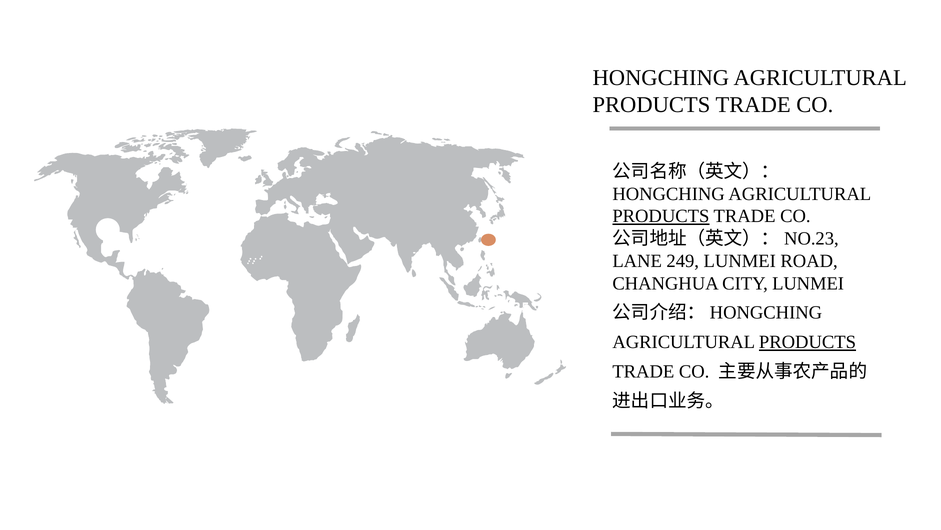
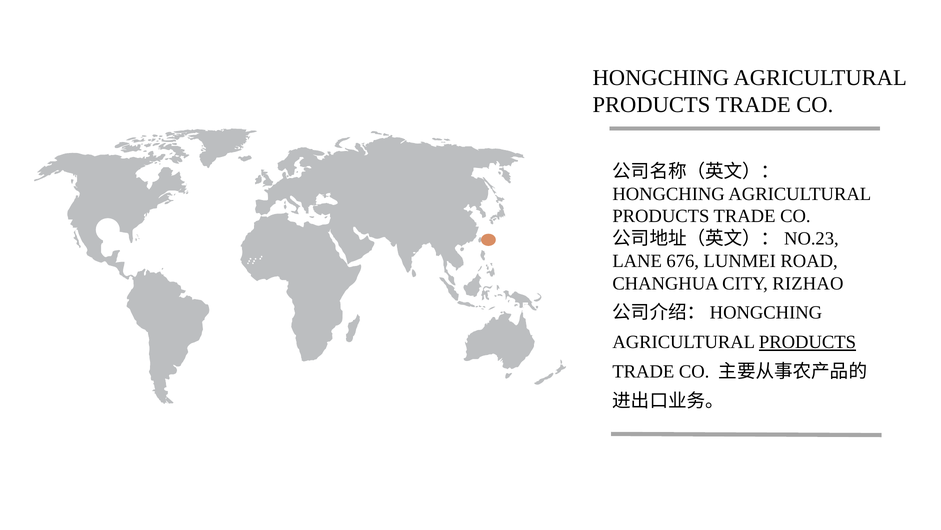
PRODUCTS at (661, 216) underline: present -> none
249: 249 -> 676
CITY LUNMEI: LUNMEI -> RIZHAO
